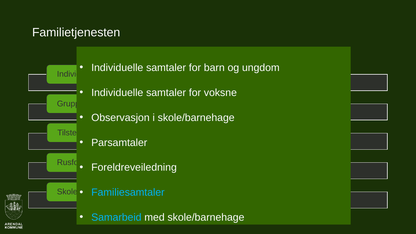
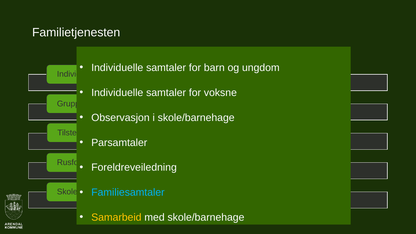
Samarbeid colour: light blue -> yellow
